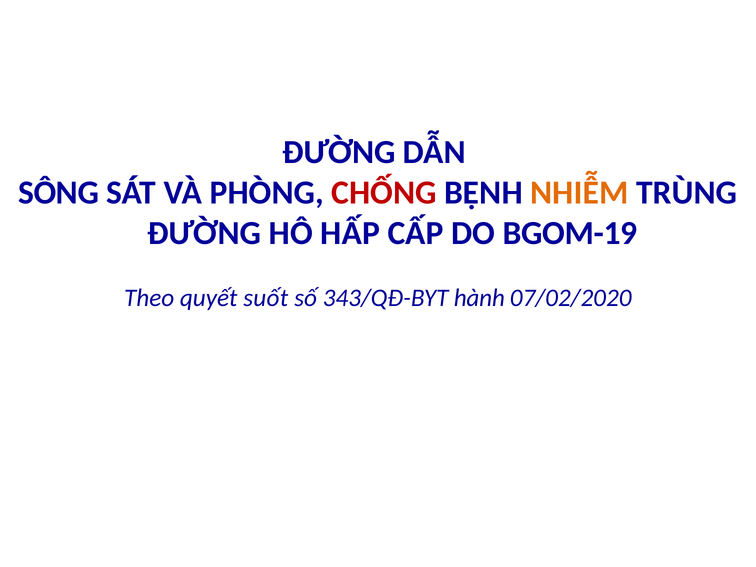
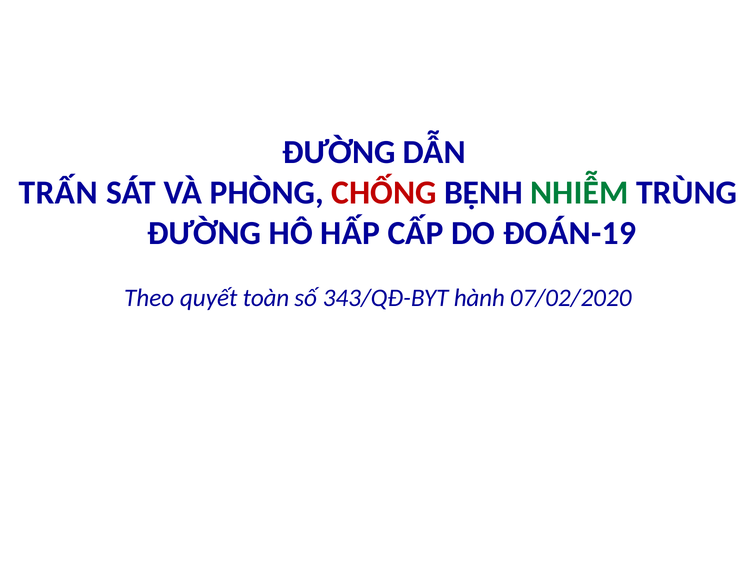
SÔNG: SÔNG -> TRẤN
NHIỄM colour: orange -> green
BGOM-19: BGOM-19 -> ĐOÁN-19
suốt: suốt -> toàn
